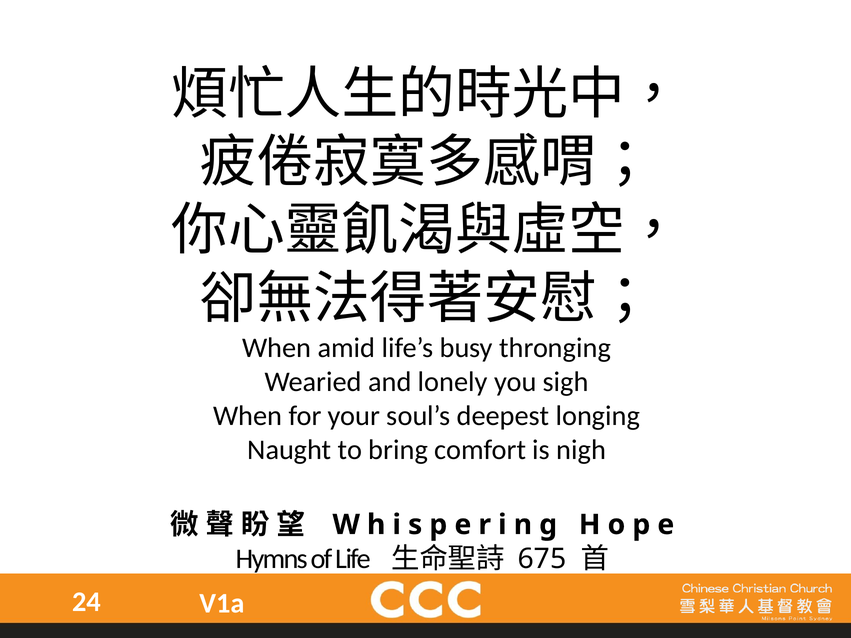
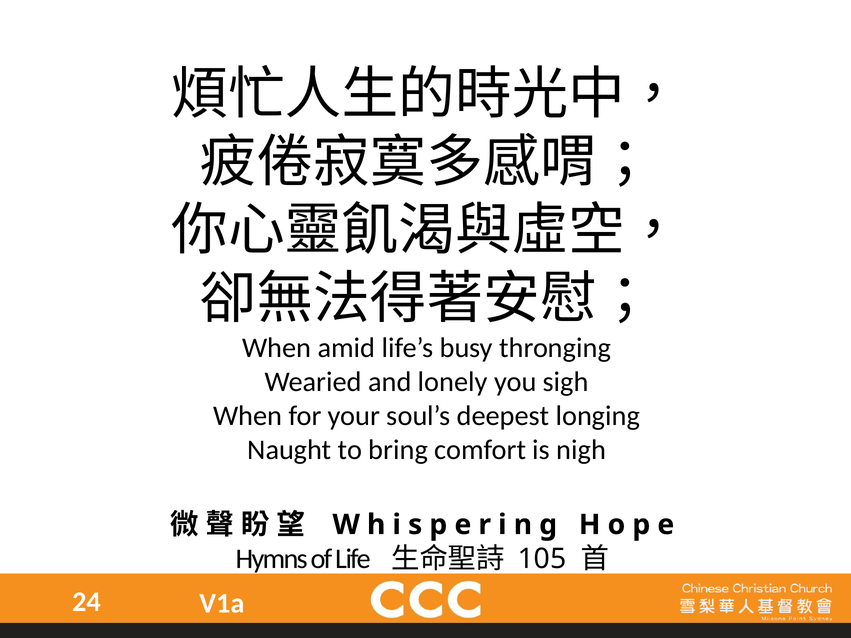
675: 675 -> 105
